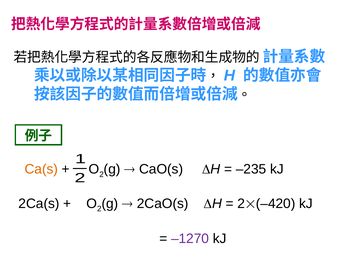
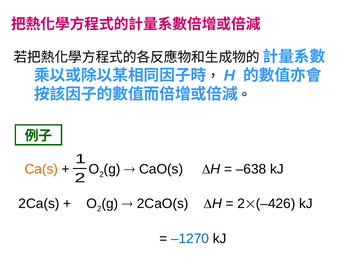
–235: –235 -> –638
–420: –420 -> –426
–1270 colour: purple -> blue
